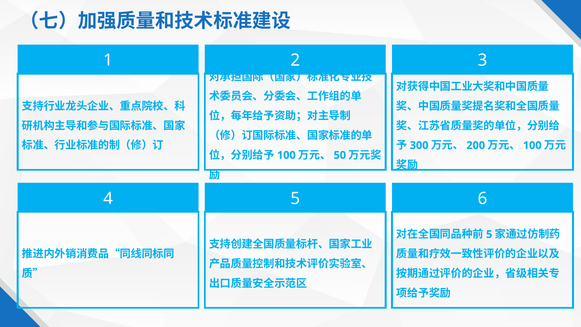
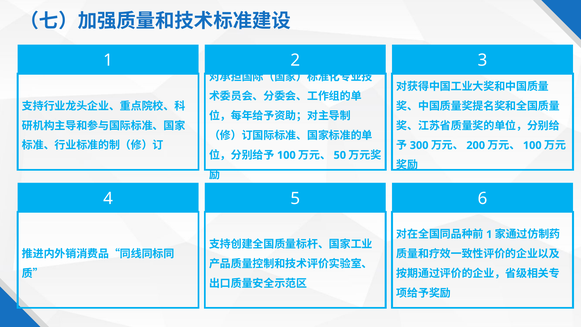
5 at (489, 234): 5 -> 1
